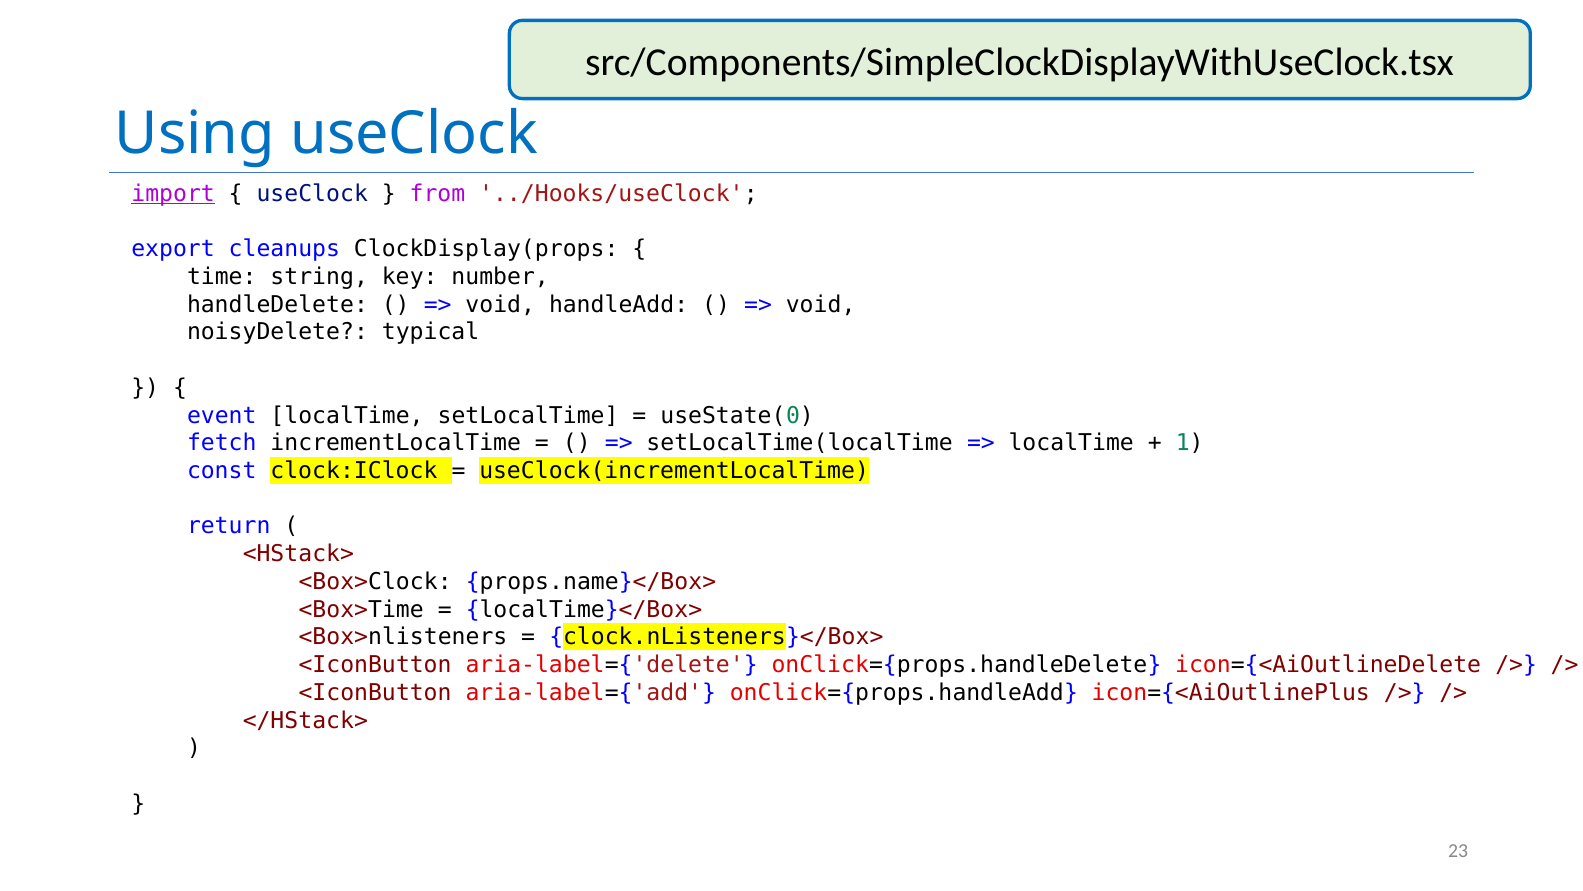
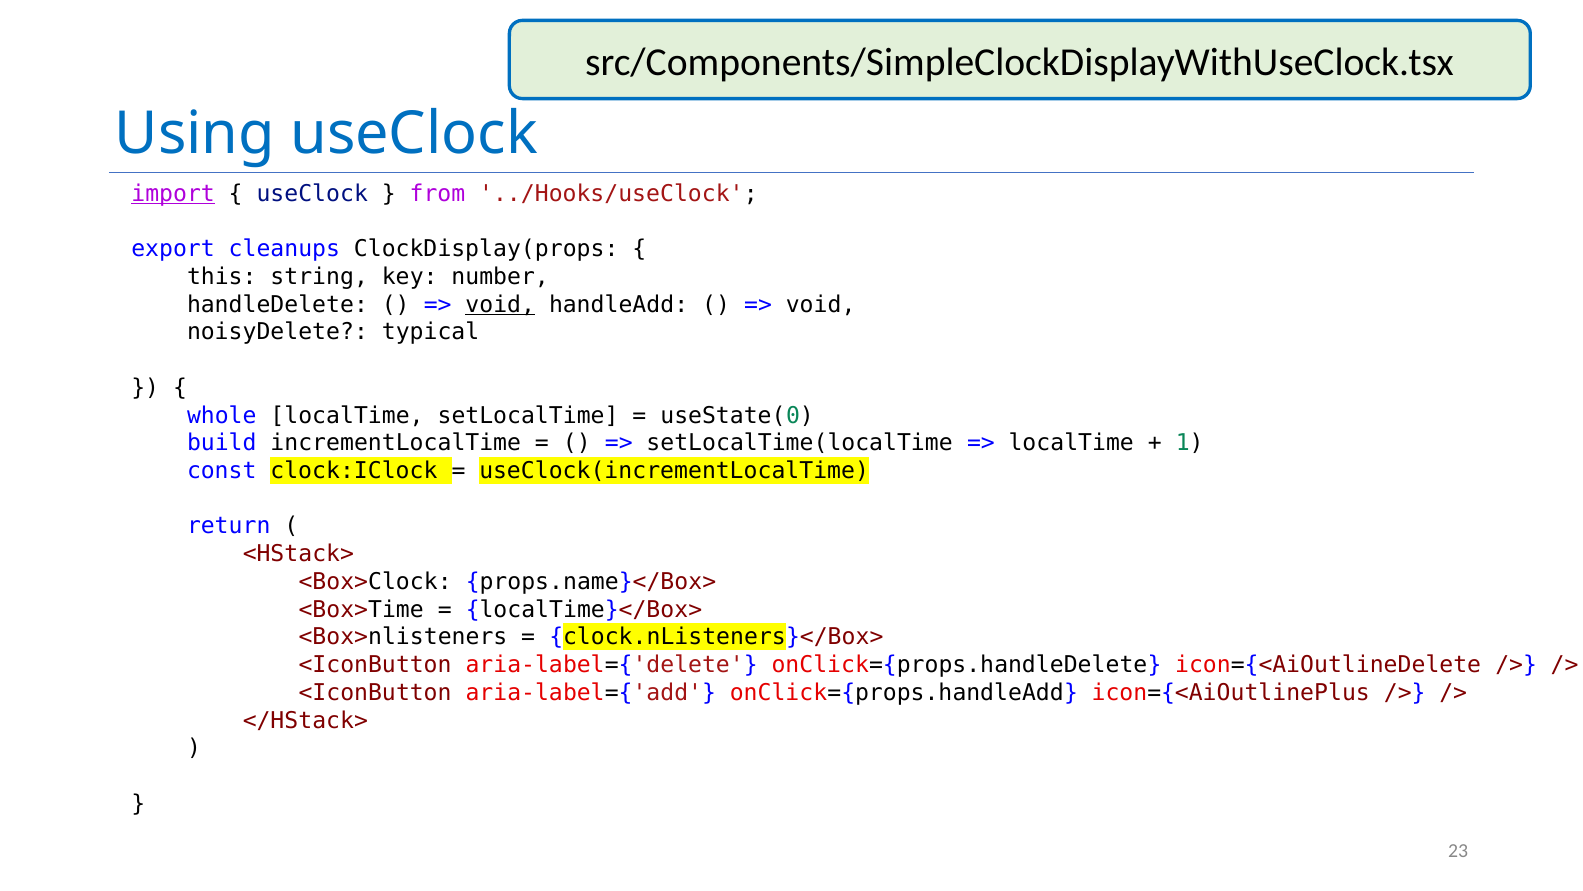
time: time -> this
void at (500, 304) underline: none -> present
event: event -> whole
fetch: fetch -> build
